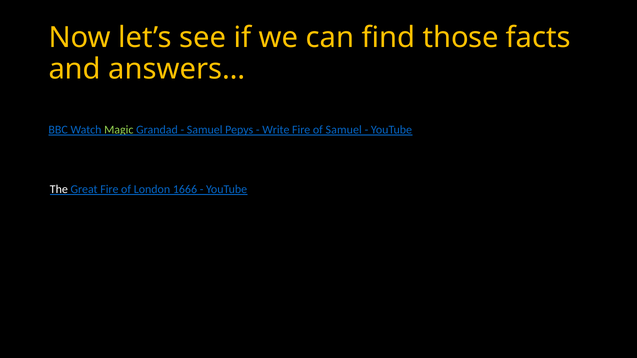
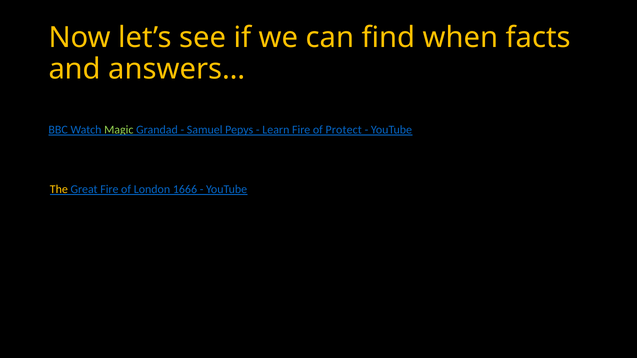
those: those -> when
Write: Write -> Learn
of Samuel: Samuel -> Protect
The colour: white -> yellow
